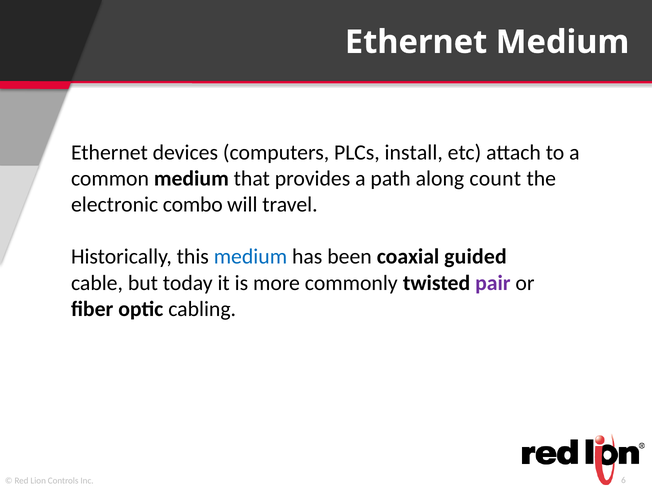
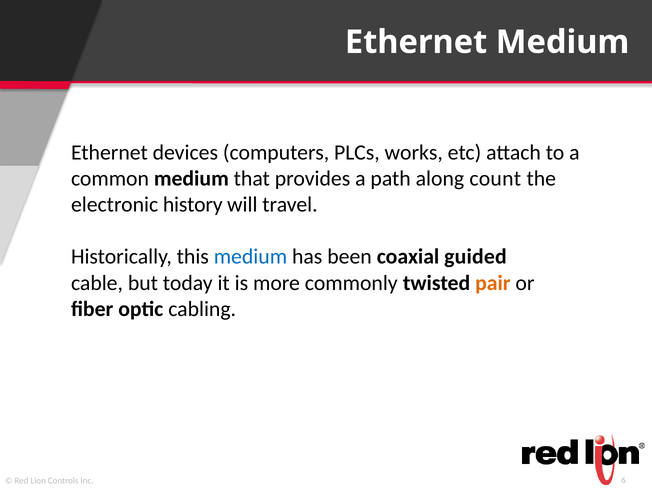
install: install -> works
combo: combo -> history
pair colour: purple -> orange
